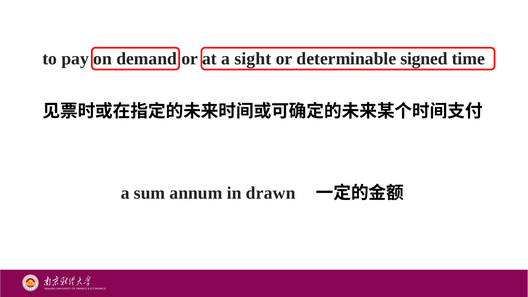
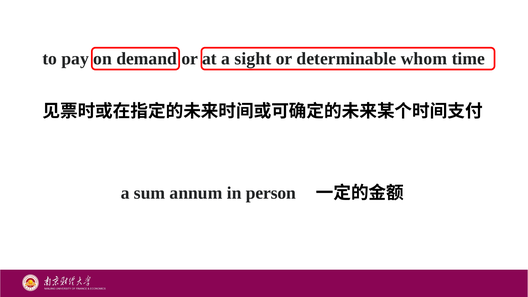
signed: signed -> whom
drawn: drawn -> person
